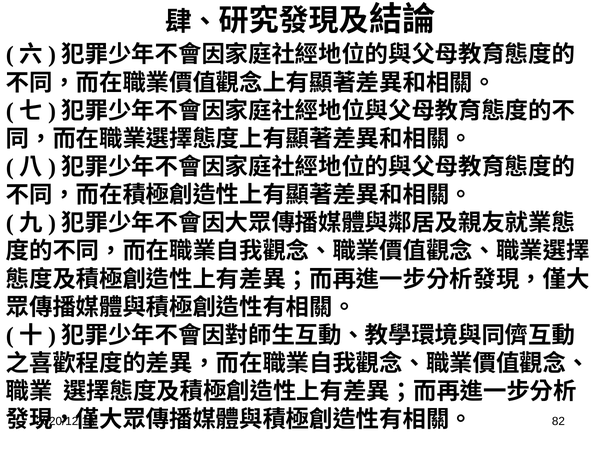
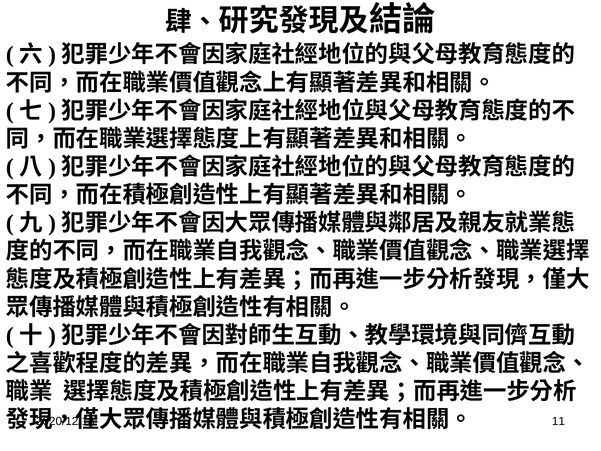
82: 82 -> 11
